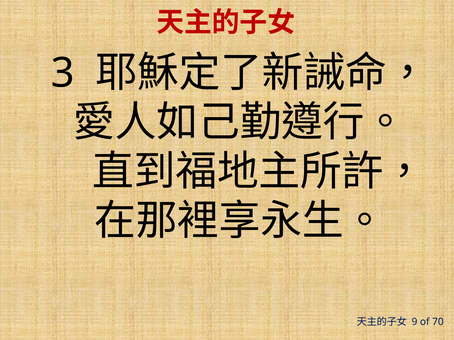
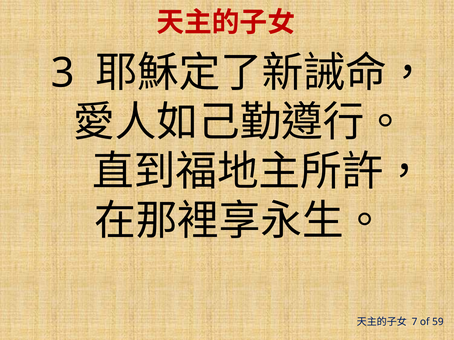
9: 9 -> 7
70: 70 -> 59
